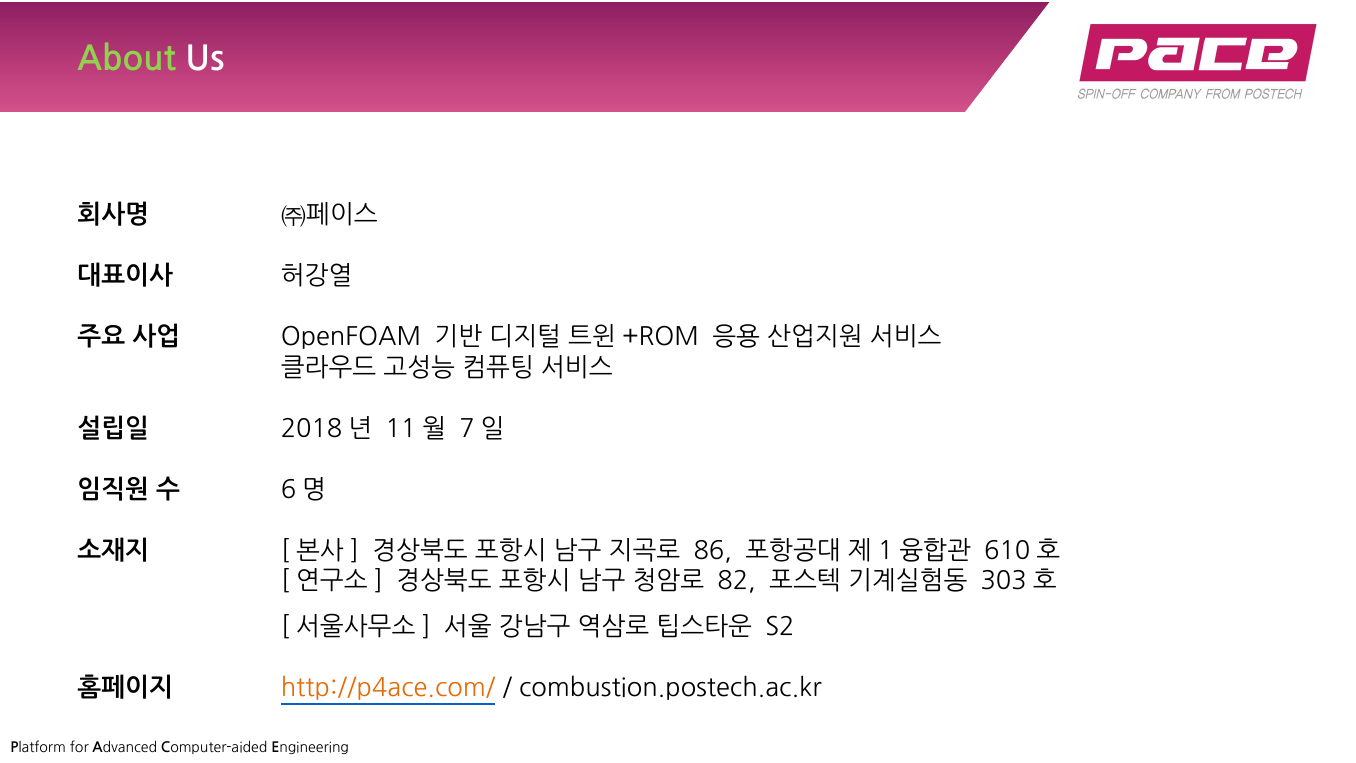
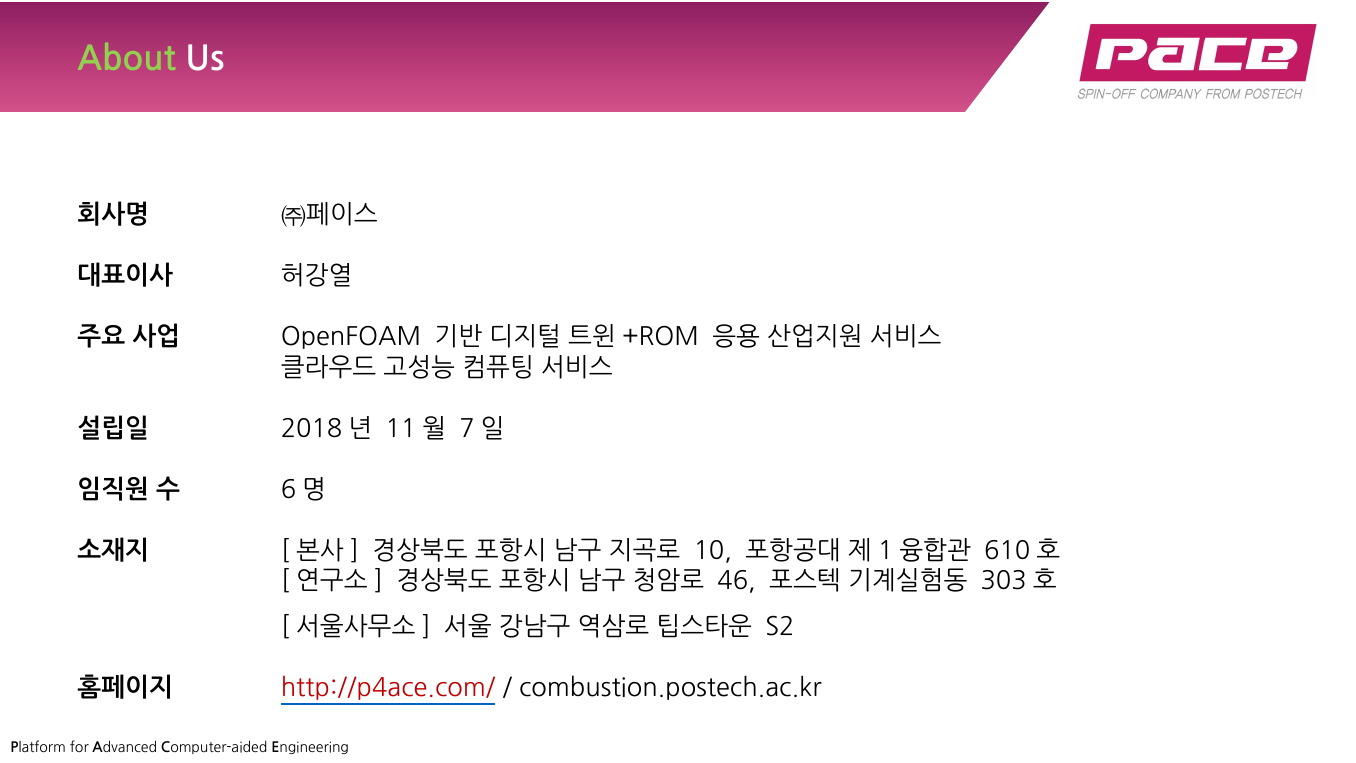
86: 86 -> 10
82: 82 -> 46
http://p4ace.com/ colour: orange -> red
